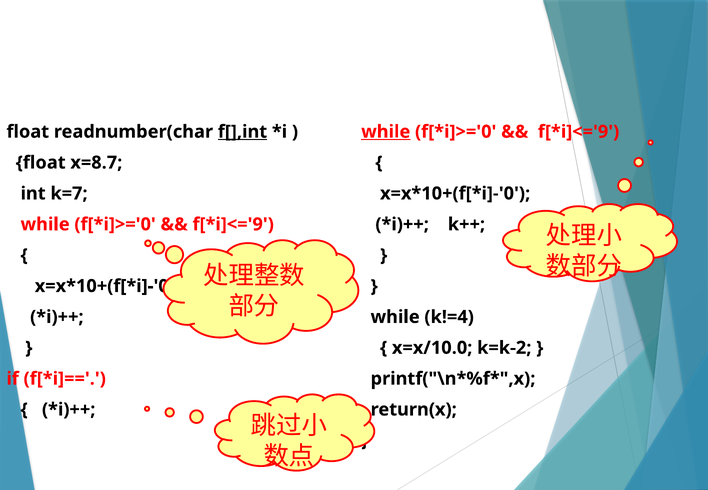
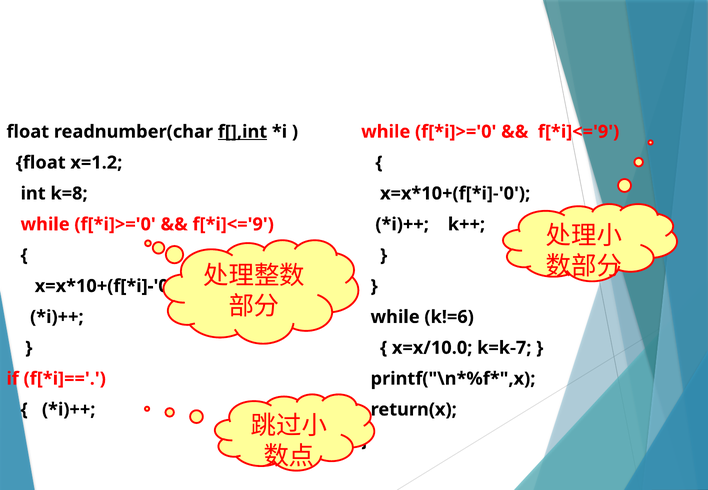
while at (386, 132) underline: present -> none
x=8.7: x=8.7 -> x=1.2
k=7: k=7 -> k=8
k!=4: k!=4 -> k!=6
k=k-2: k=k-2 -> k=k-7
